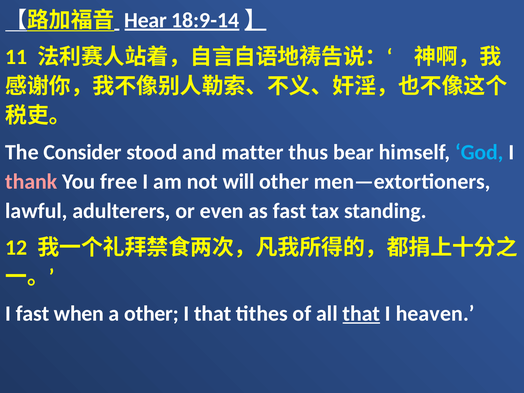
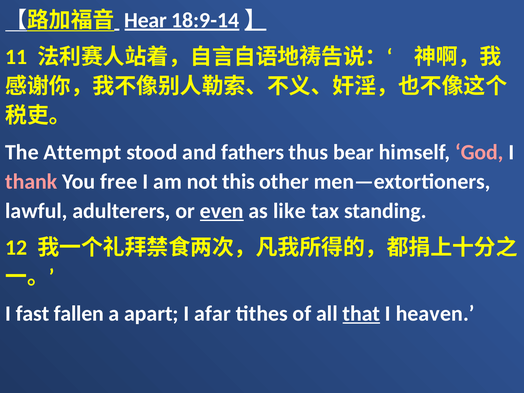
Consider: Consider -> Attempt
matter: matter -> fathers
God colour: light blue -> pink
will: will -> this
even underline: none -> present
as fast: fast -> like
when: when -> fallen
a other: other -> apart
I that: that -> afar
